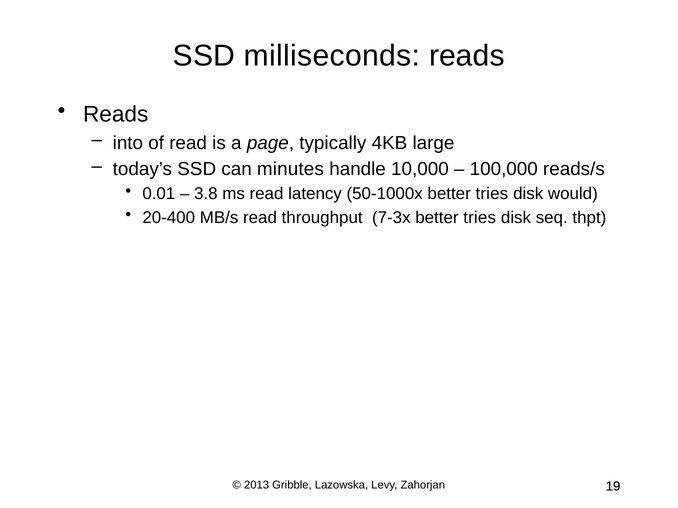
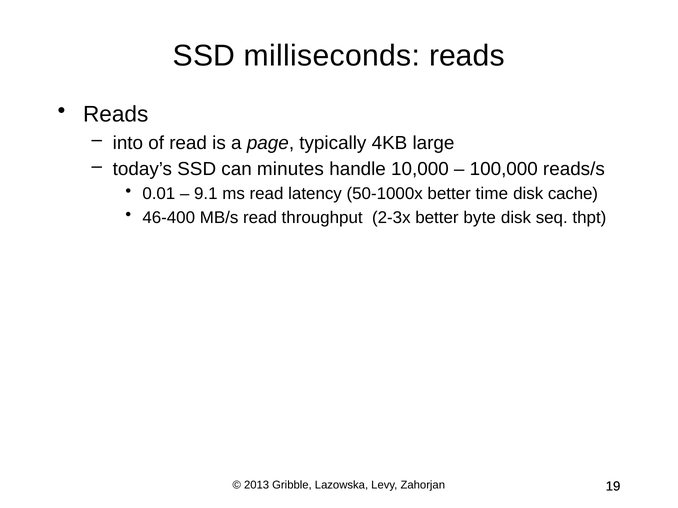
3.8: 3.8 -> 9.1
50-1000x better tries: tries -> time
would: would -> cache
20-400: 20-400 -> 46-400
7-3x: 7-3x -> 2-3x
tries at (480, 218): tries -> byte
